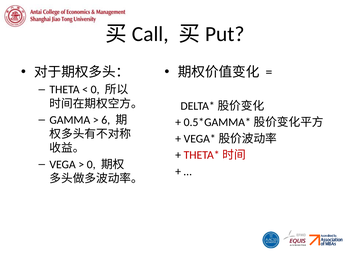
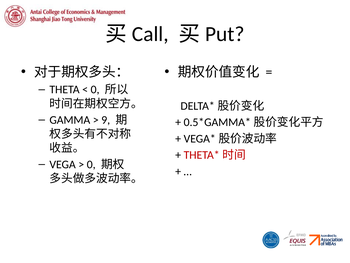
6: 6 -> 9
